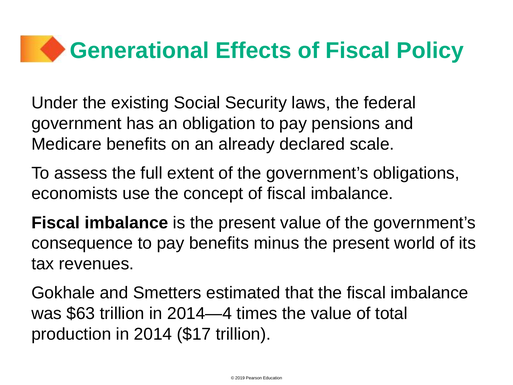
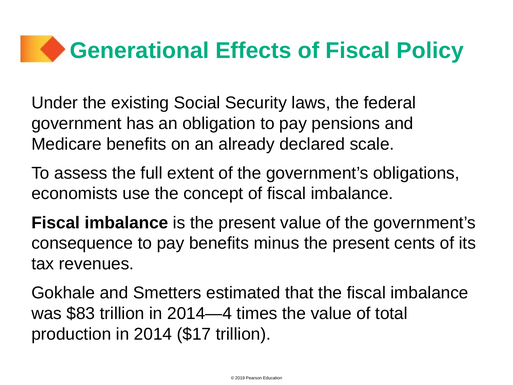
world: world -> cents
$63: $63 -> $83
